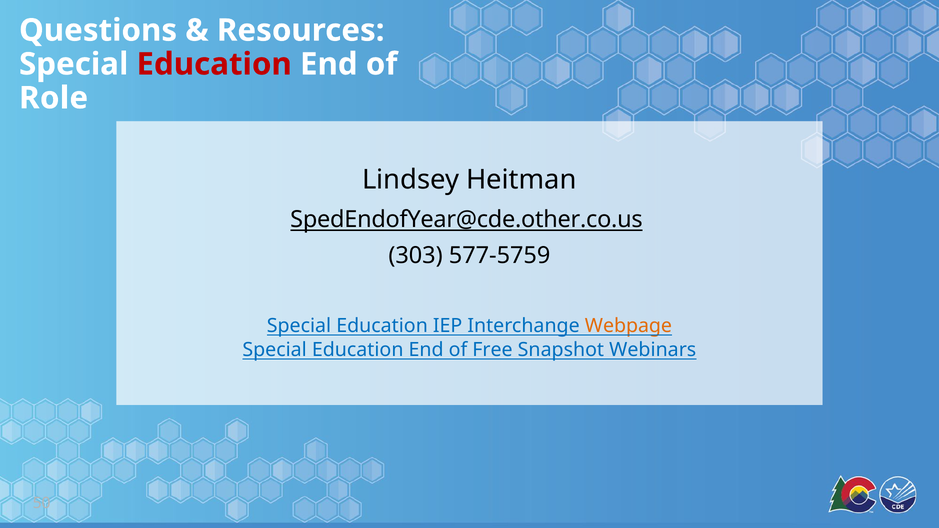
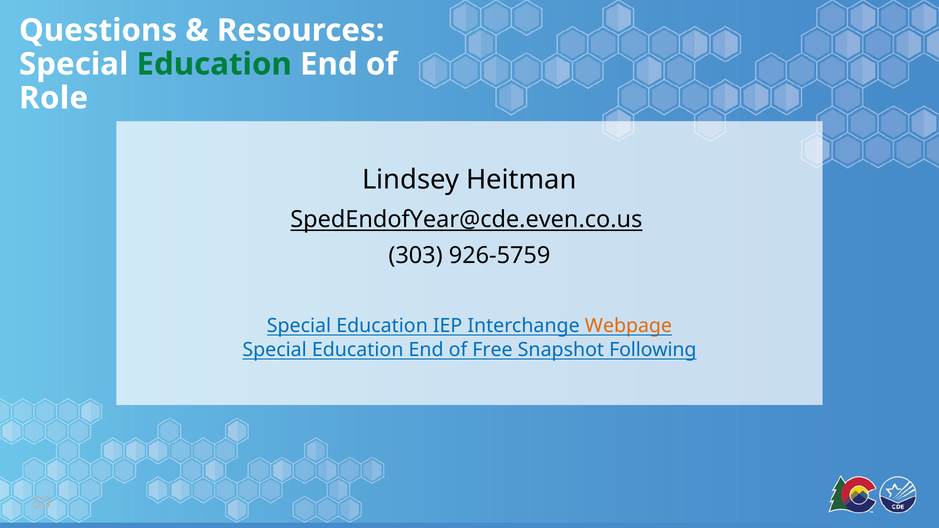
Education at (214, 64) colour: red -> green
SpedEndofYear@cde.other.co.us: SpedEndofYear@cde.other.co.us -> SpedEndofYear@cde.even.co.us
577-5759: 577-5759 -> 926-5759
Webinars: Webinars -> Following
